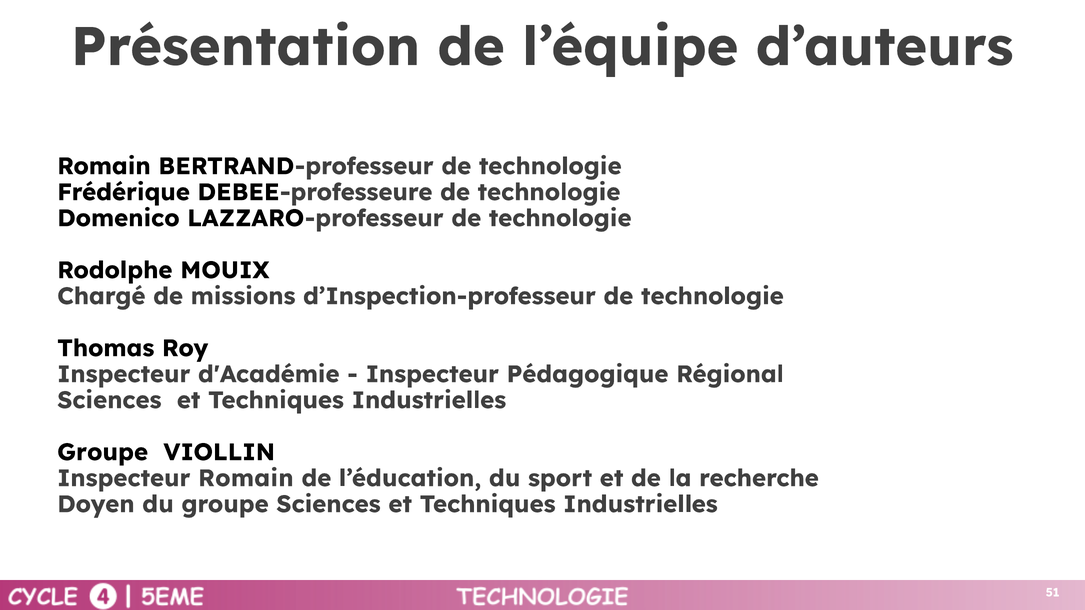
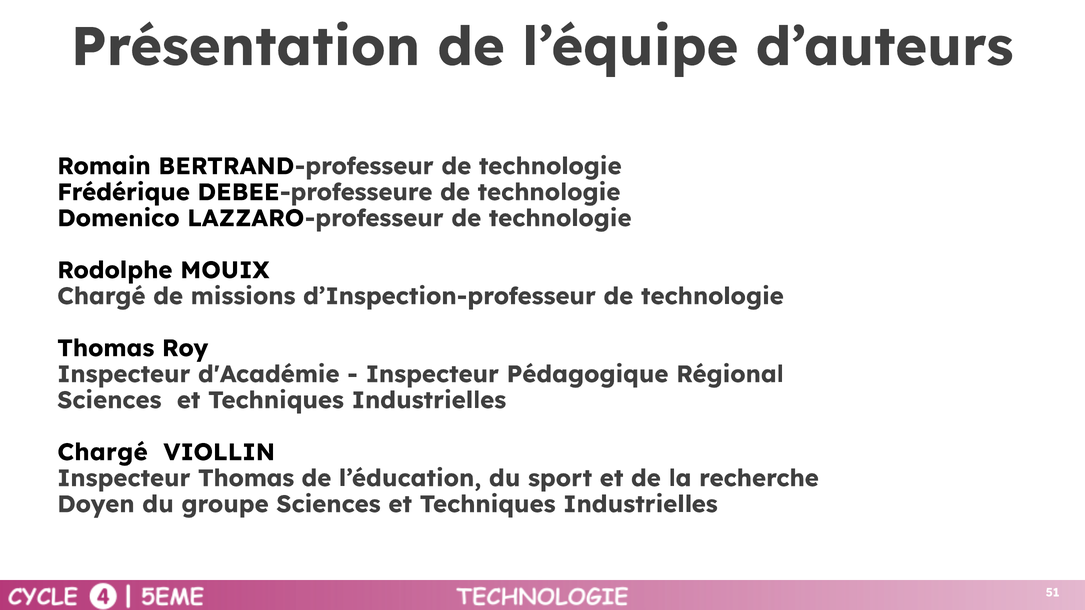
Groupe at (103, 453): Groupe -> Chargé
Inspecteur Romain: Romain -> Thomas
